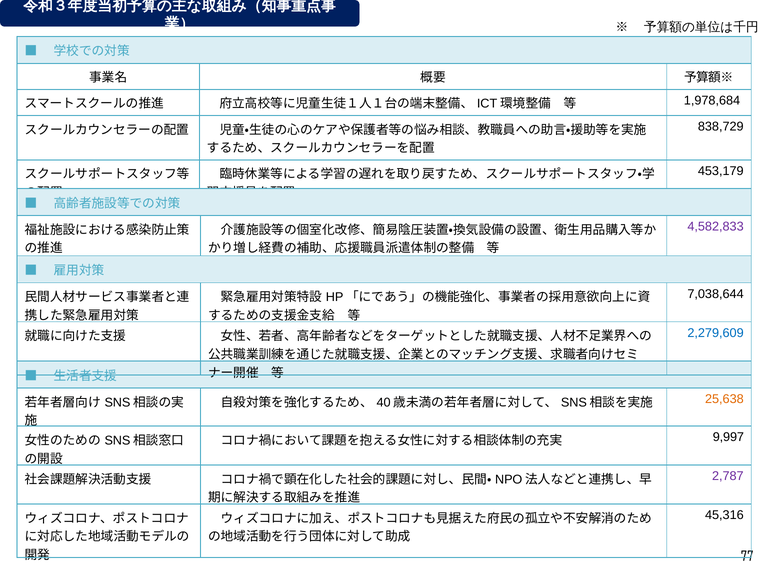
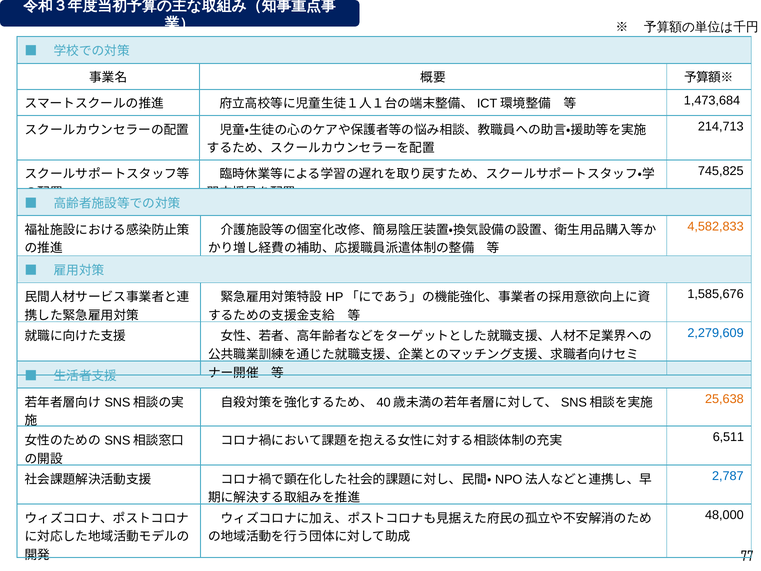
1,978,684: 1,978,684 -> 1,473,684
838,729: 838,729 -> 214,713
453,179: 453,179 -> 745,825
4,582,833 colour: purple -> orange
7,038,644: 7,038,644 -> 1,585,676
9,997: 9,997 -> 6,511
2,787 colour: purple -> blue
45,316: 45,316 -> 48,000
